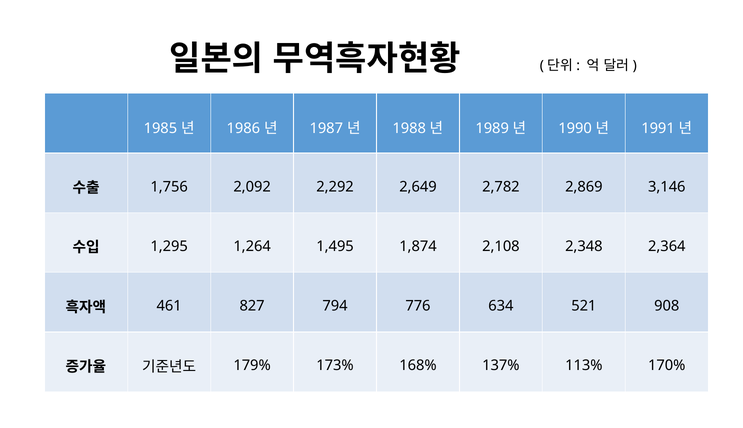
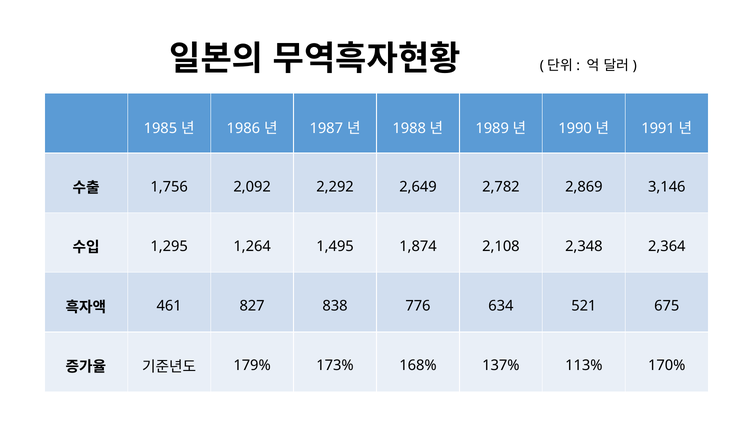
794: 794 -> 838
908: 908 -> 675
